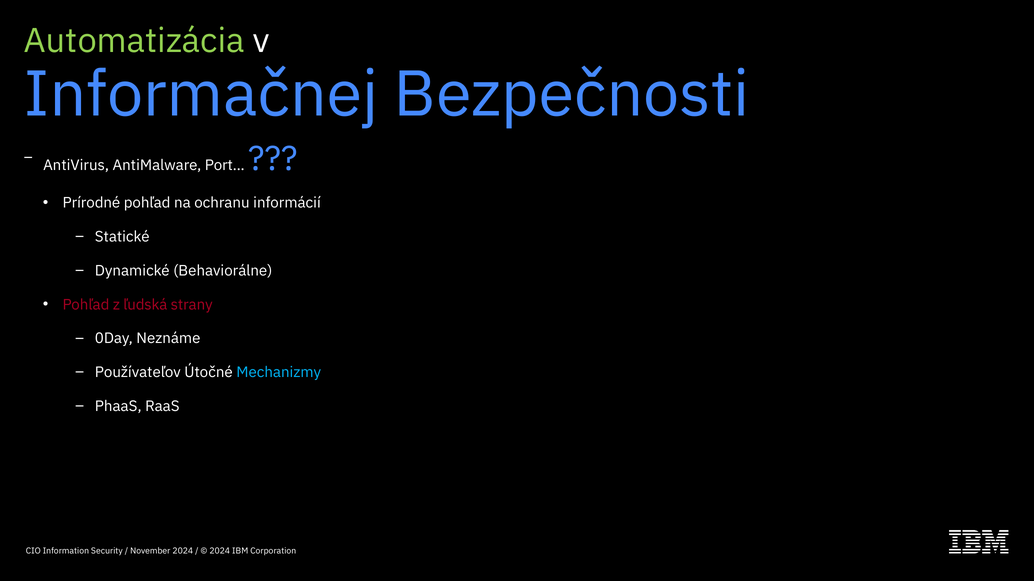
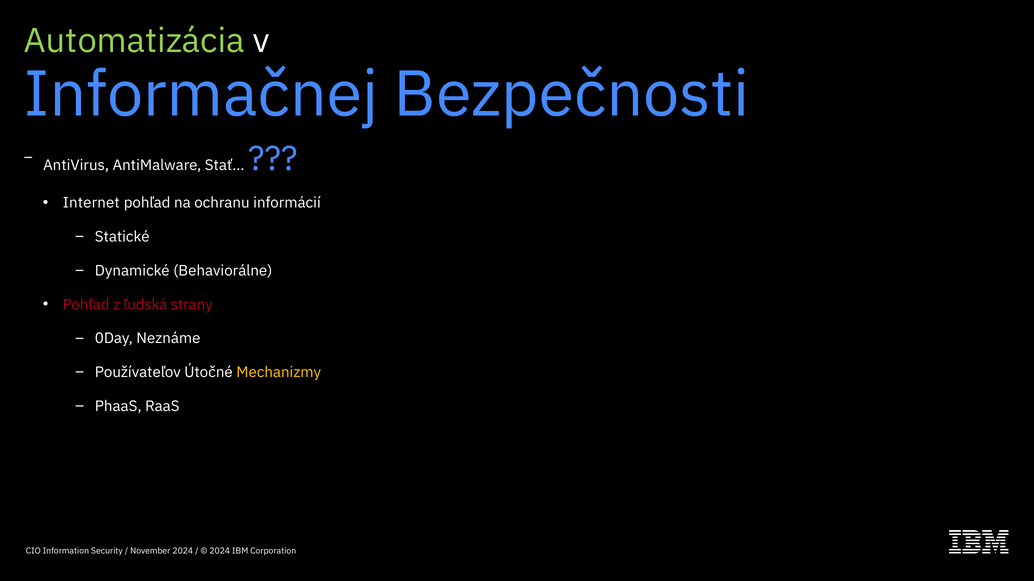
Port: Port -> Stať
Prírodné: Prírodné -> Internet
Mechanizmy colour: light blue -> yellow
